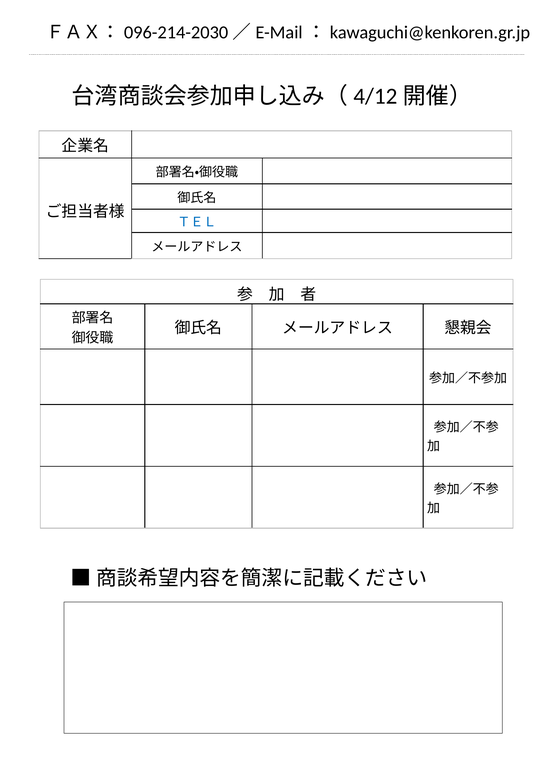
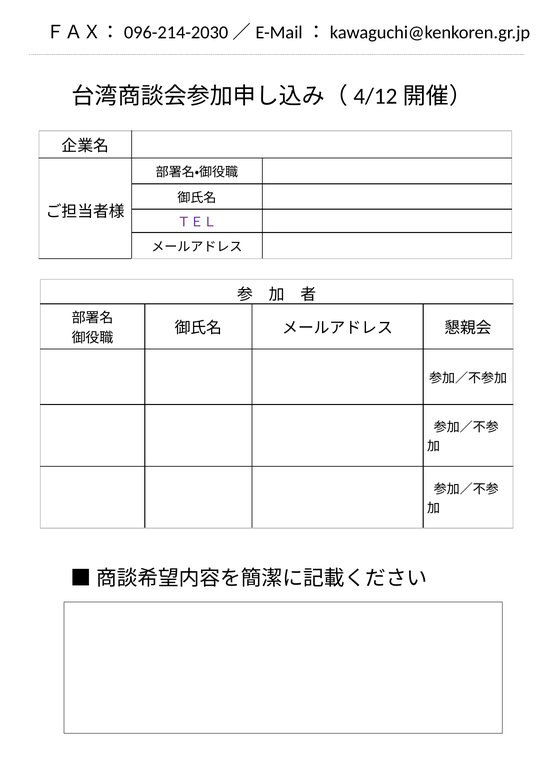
ＴＥＬ colour: blue -> purple
